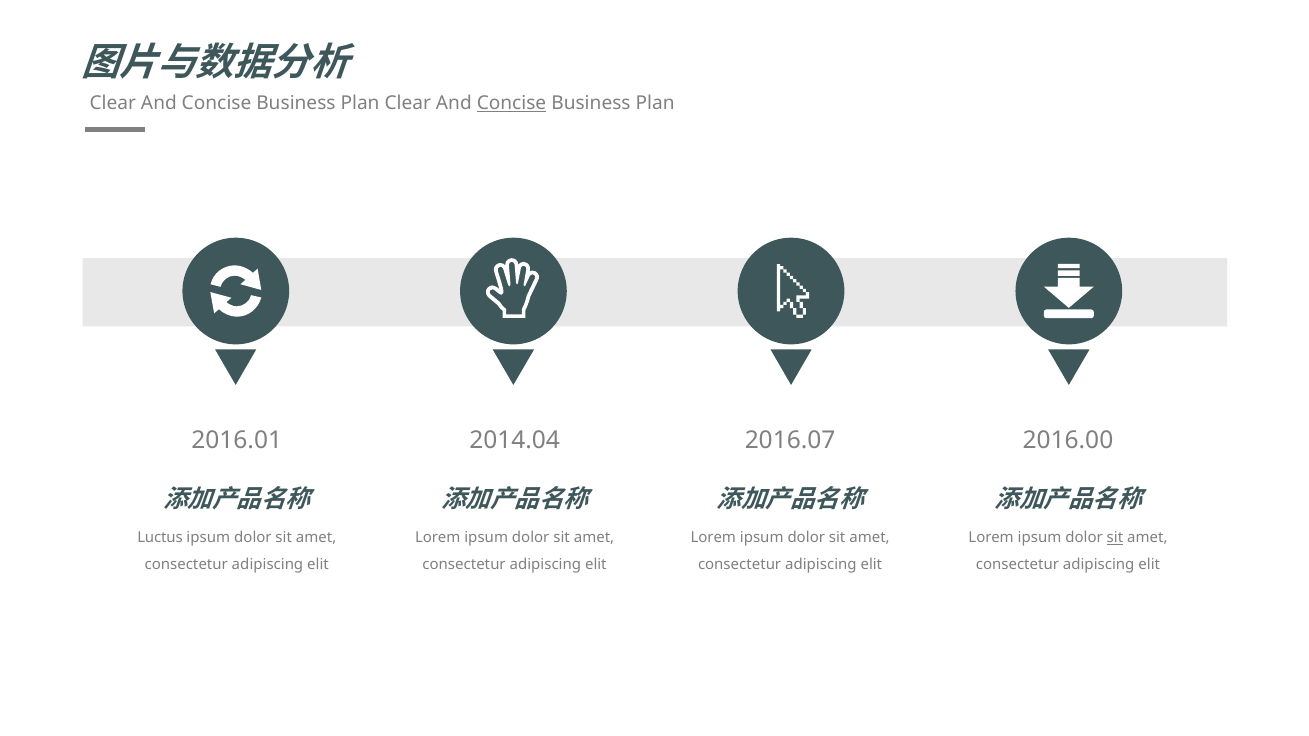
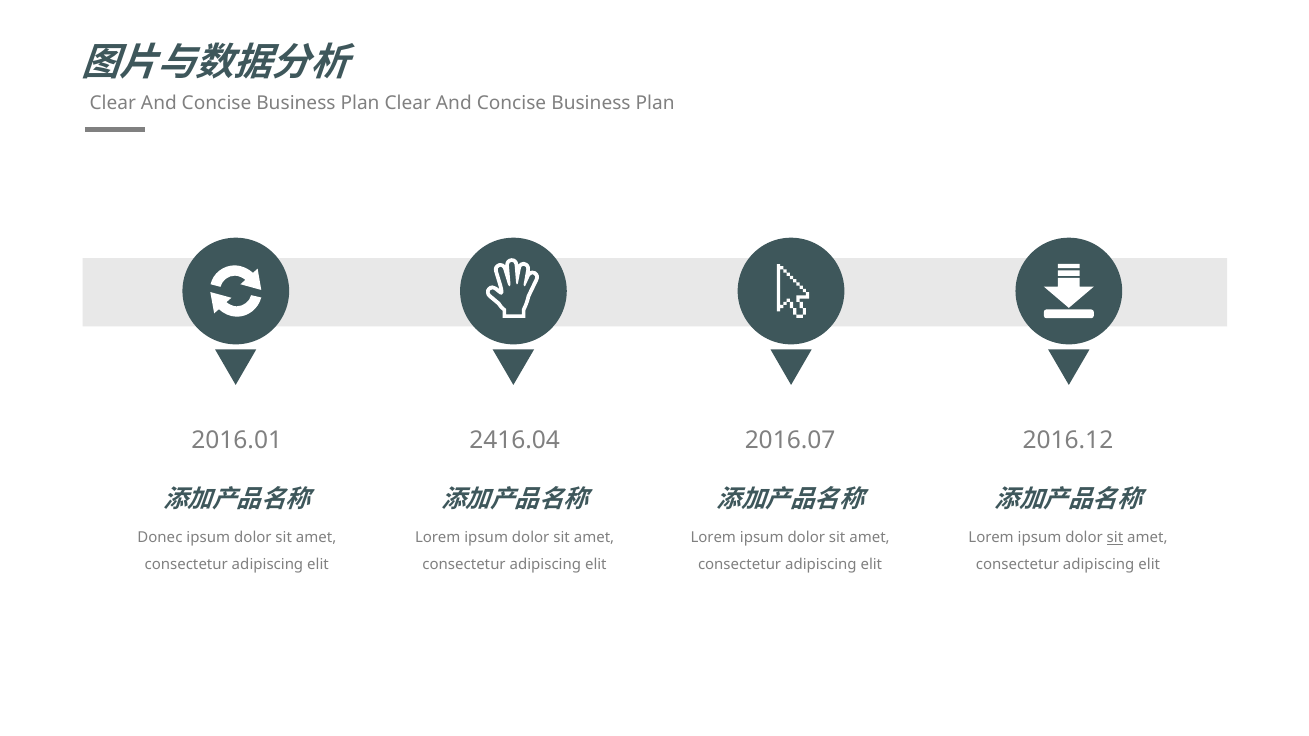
Concise at (512, 103) underline: present -> none
2014.04: 2014.04 -> 2416.04
2016.00: 2016.00 -> 2016.12
Luctus: Luctus -> Donec
